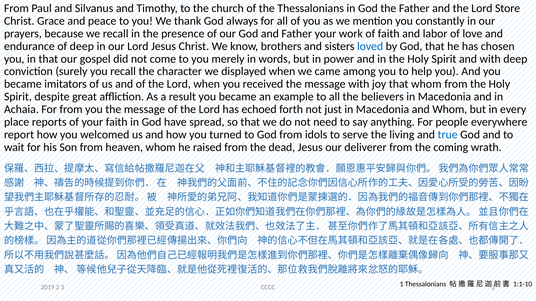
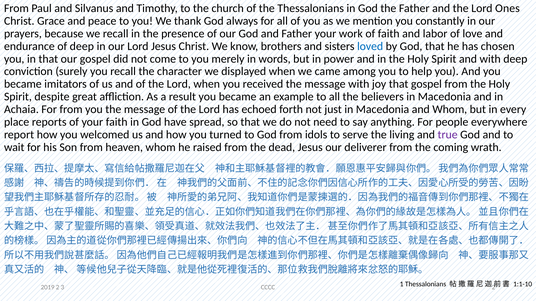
Store: Store -> Ones
that whom: whom -> gospel
true colour: blue -> purple
